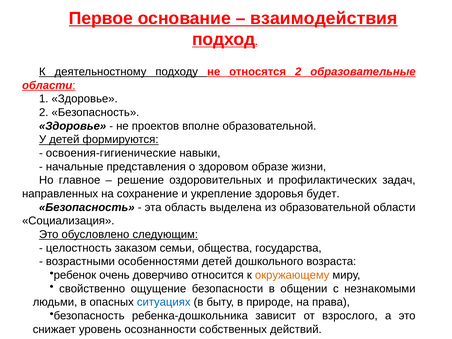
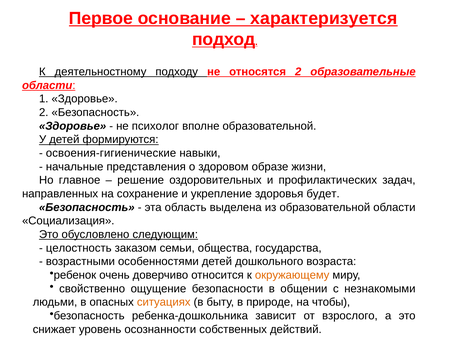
взаимодействия: взаимодействия -> характеризуется
проектов: проектов -> психолог
ситуациях colour: blue -> orange
права: права -> чтобы
